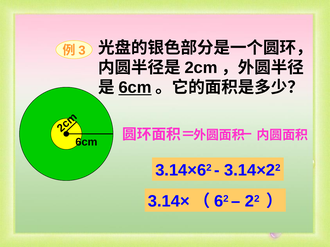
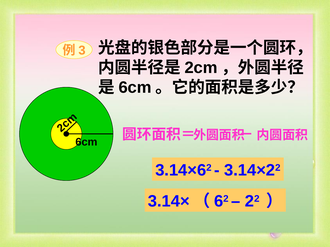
6cm at (135, 88) underline: present -> none
